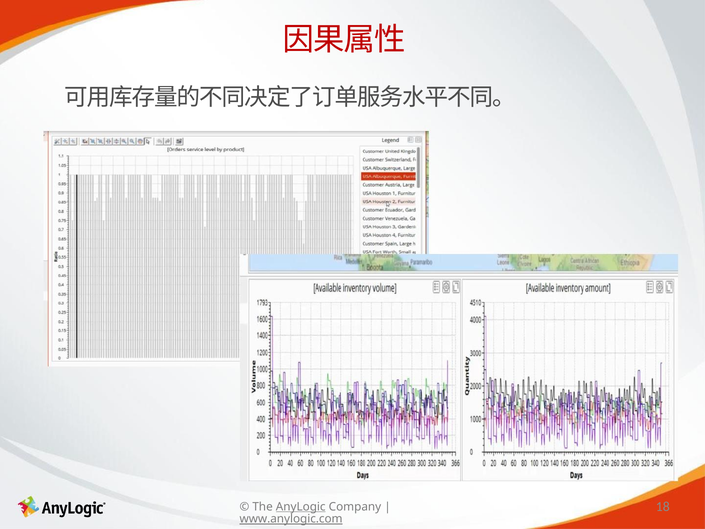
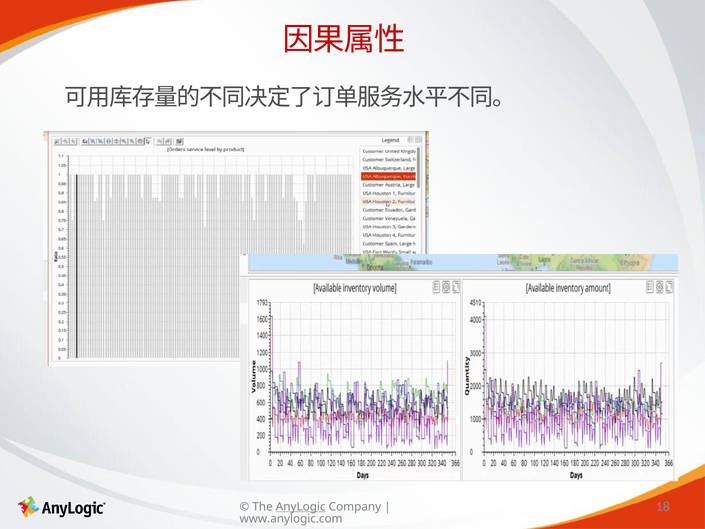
www.anylogic.com underline: present -> none
